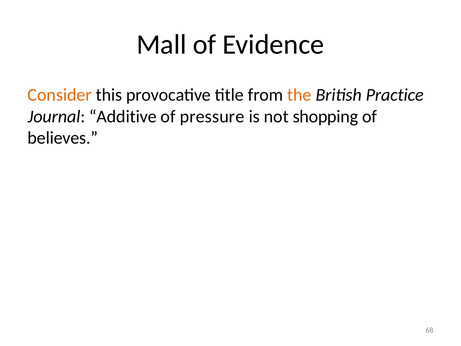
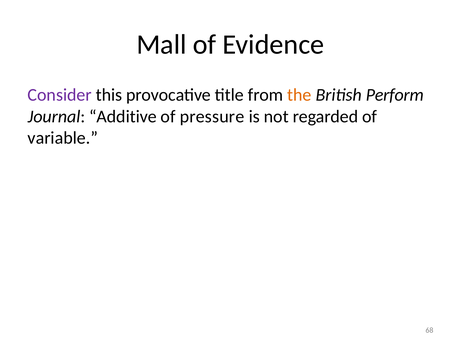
Consider colour: orange -> purple
Practice: Practice -> Perform
shopping: shopping -> regarded
believes: believes -> variable
